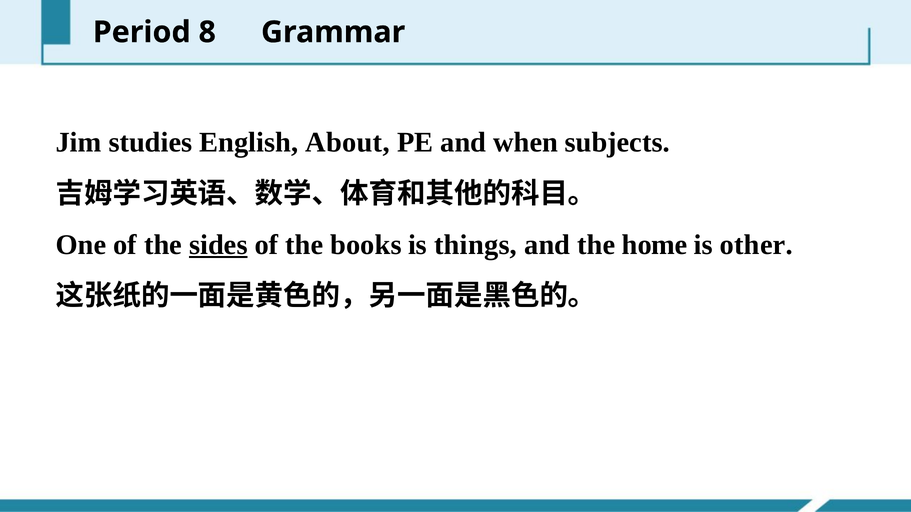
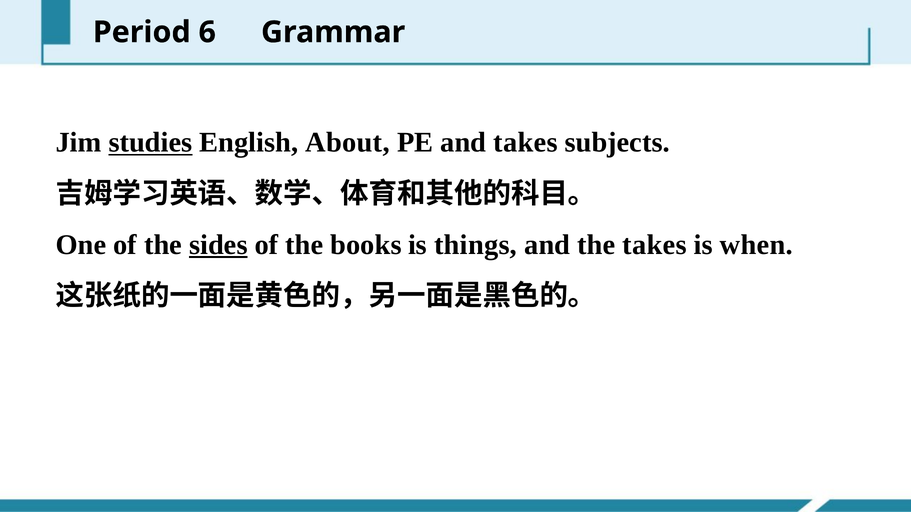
8: 8 -> 6
studies underline: none -> present
and when: when -> takes
the home: home -> takes
other: other -> when
